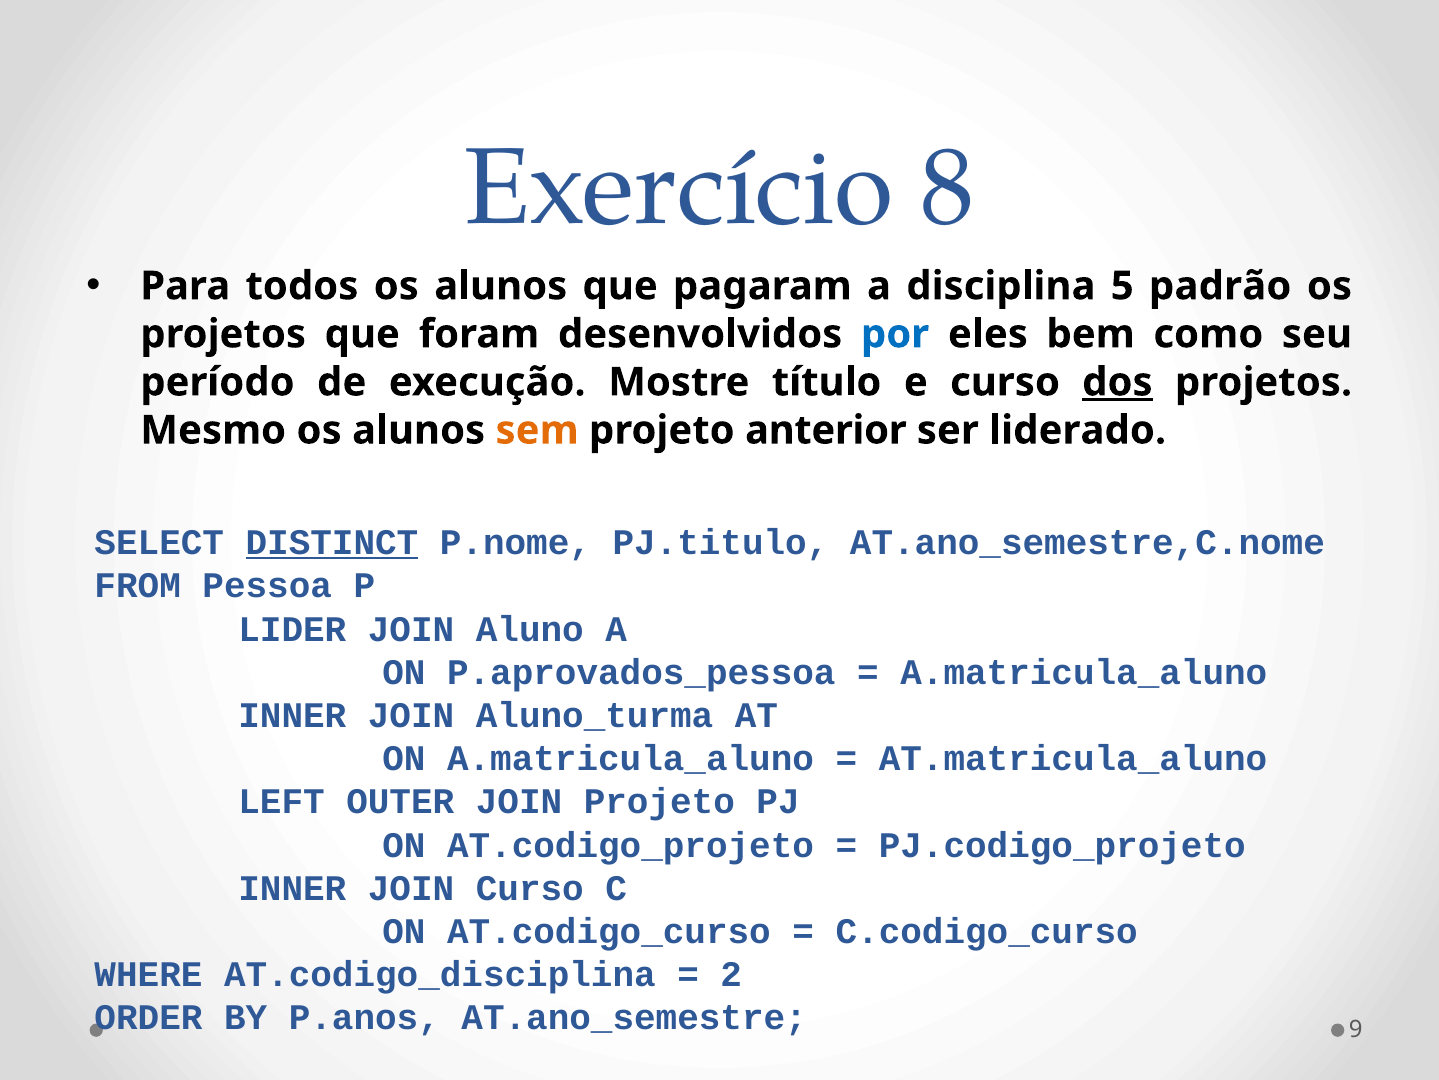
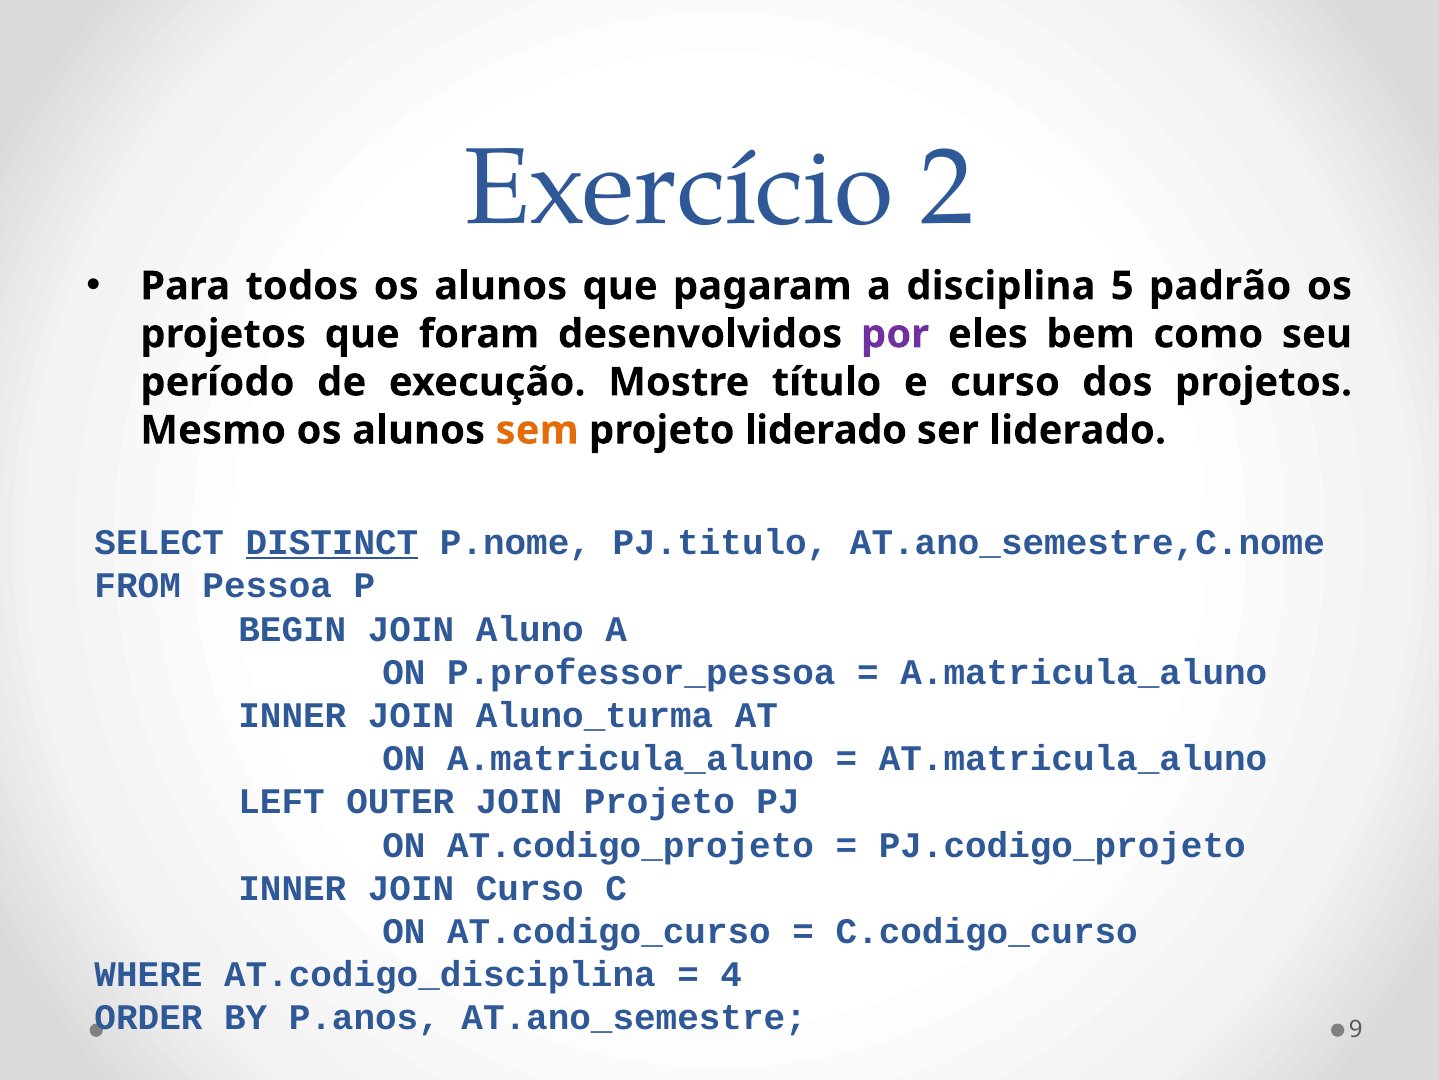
8: 8 -> 2
por colour: blue -> purple
dos underline: present -> none
projeto anterior: anterior -> liderado
LIDER: LIDER -> BEGIN
P.aprovados_pessoa: P.aprovados_pessoa -> P.professor_pessoa
2: 2 -> 4
